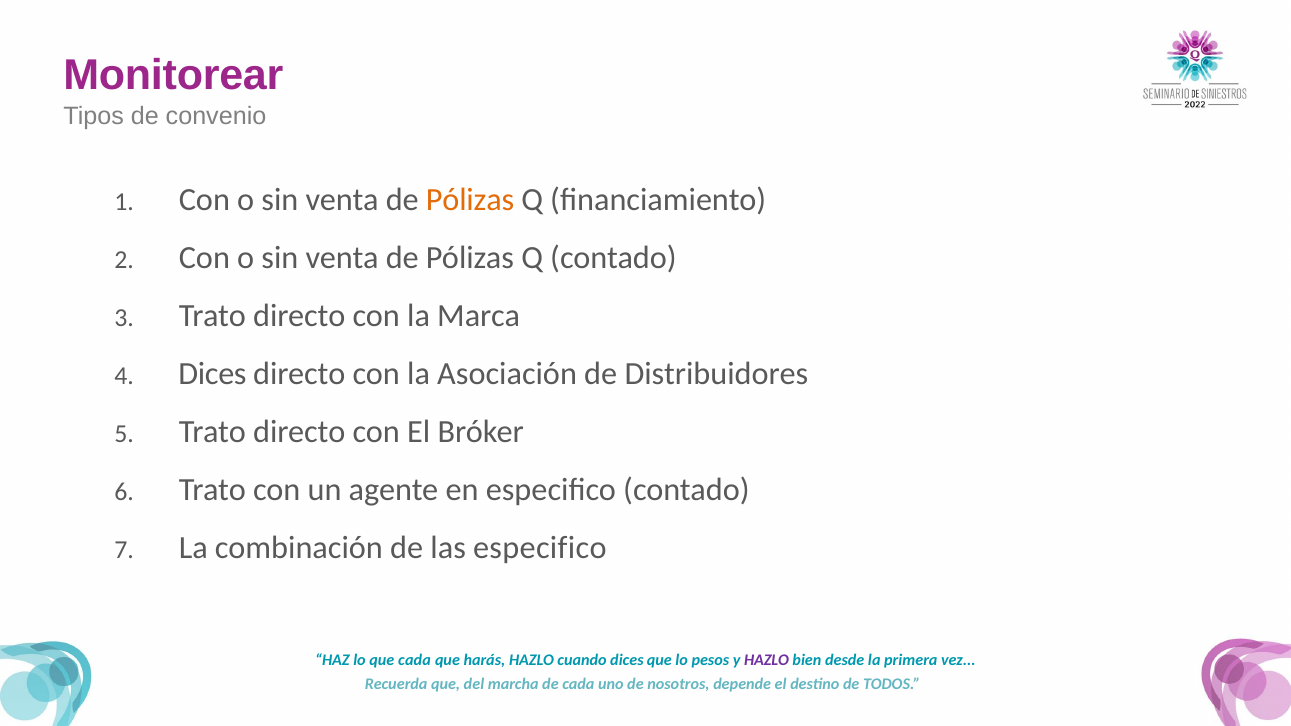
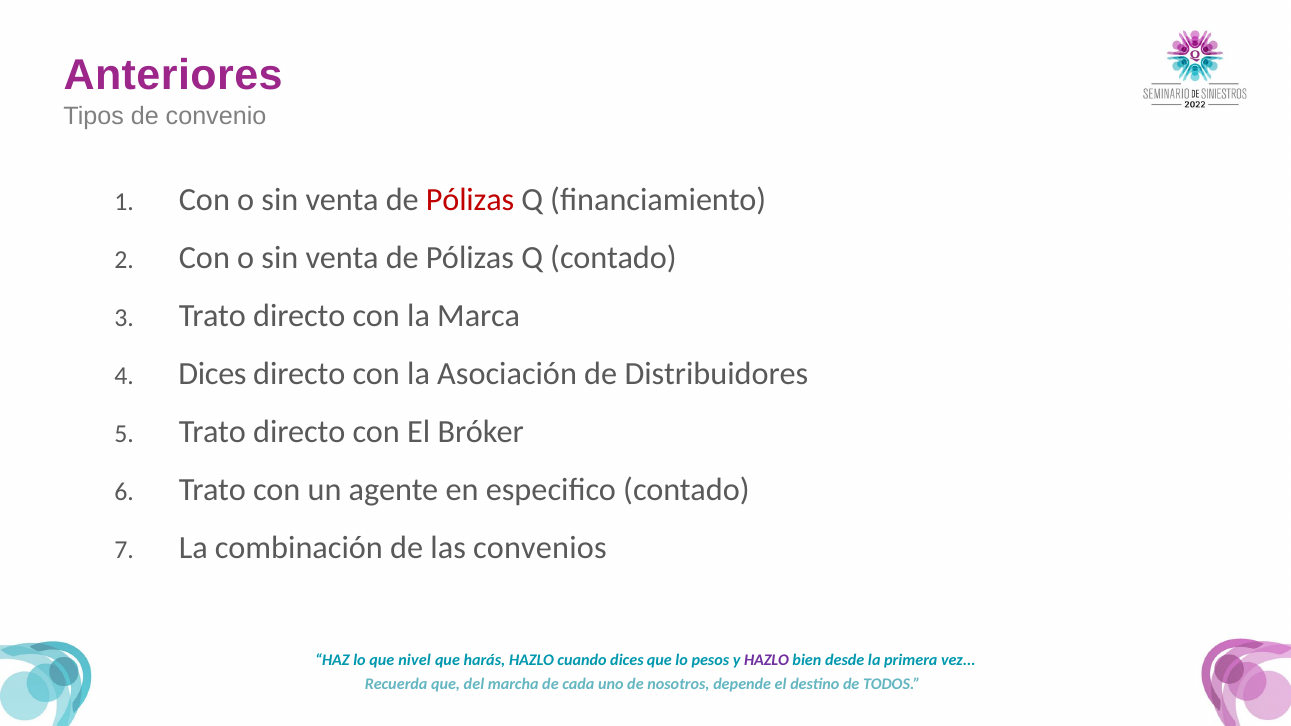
Monitorear: Monitorear -> Anteriores
Pólizas at (470, 200) colour: orange -> red
las especifico: especifico -> convenios
que cada: cada -> nivel
